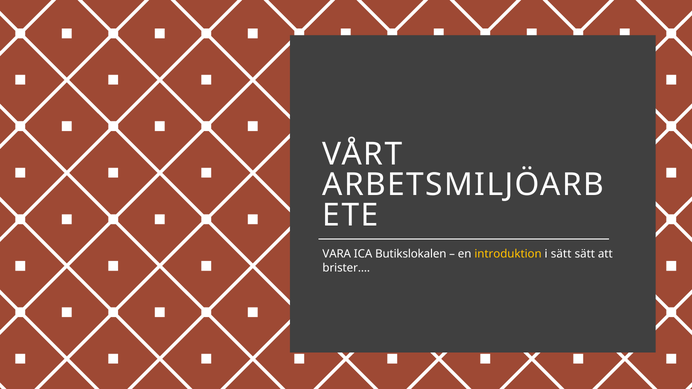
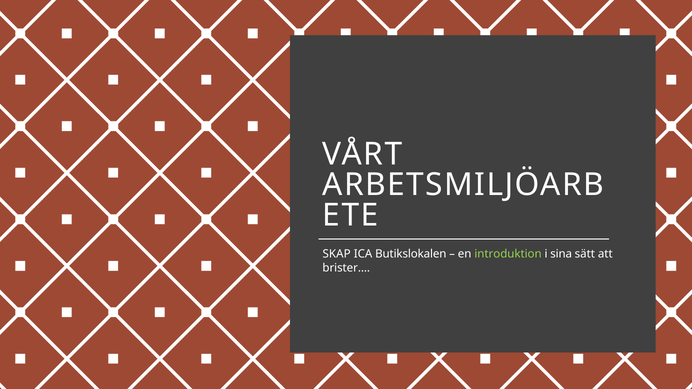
VARA: VARA -> SKAP
introduktion colour: yellow -> light green
i sätt: sätt -> sina
